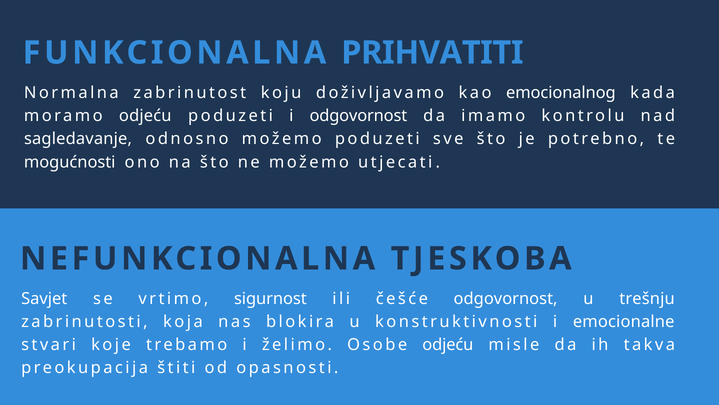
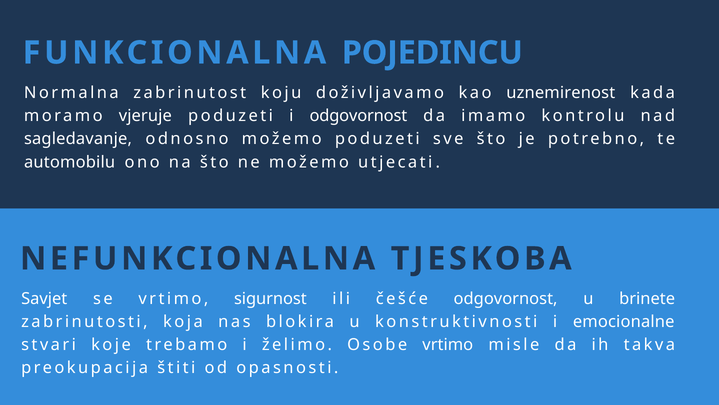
PRIHVATITI: PRIHVATITI -> POJEDINCU
emocionalnog: emocionalnog -> uznemirenost
moramo odjeću: odjeću -> vjeruje
mogućnosti: mogućnosti -> automobilu
trešnju: trešnju -> brinete
Osobe odjeću: odjeću -> vrtimo
